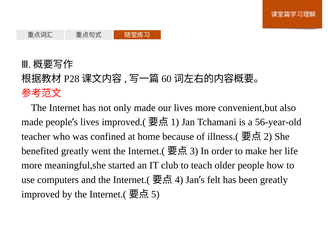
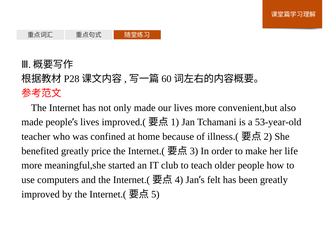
56-year-old: 56-year-old -> 53-year-old
went: went -> price
